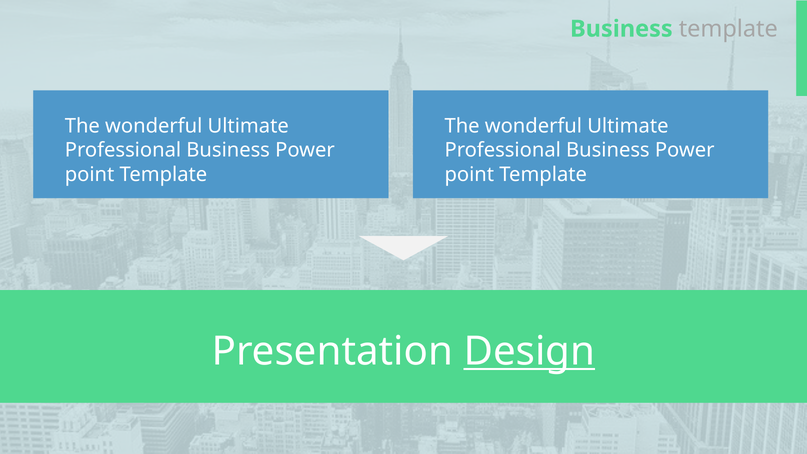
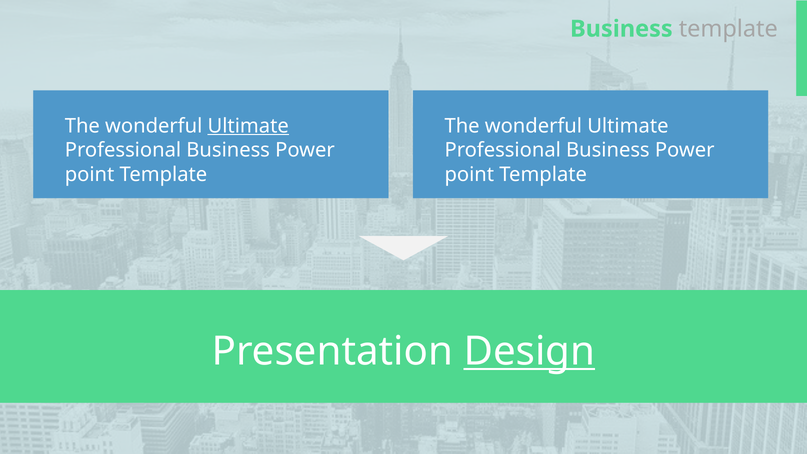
Ultimate at (248, 126) underline: none -> present
